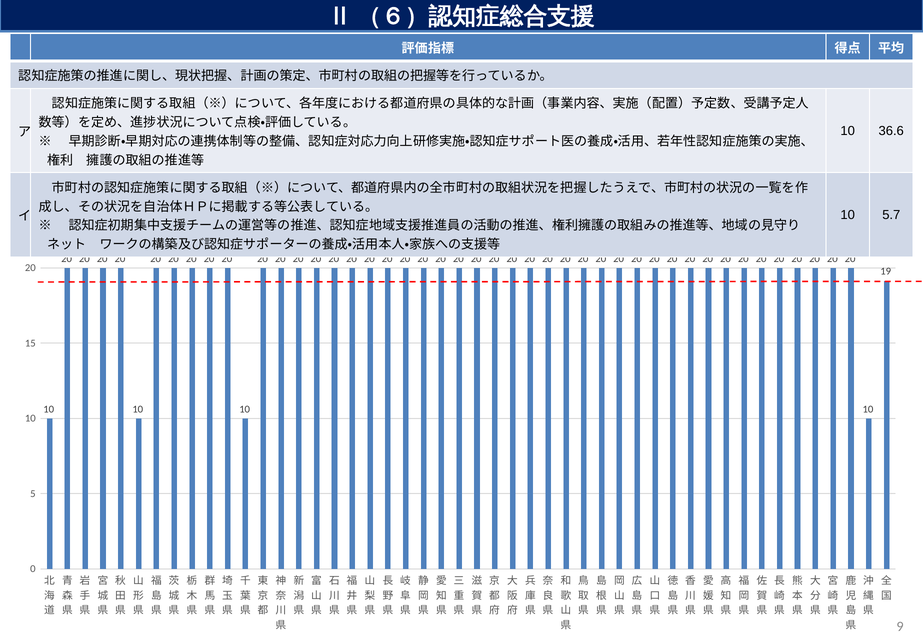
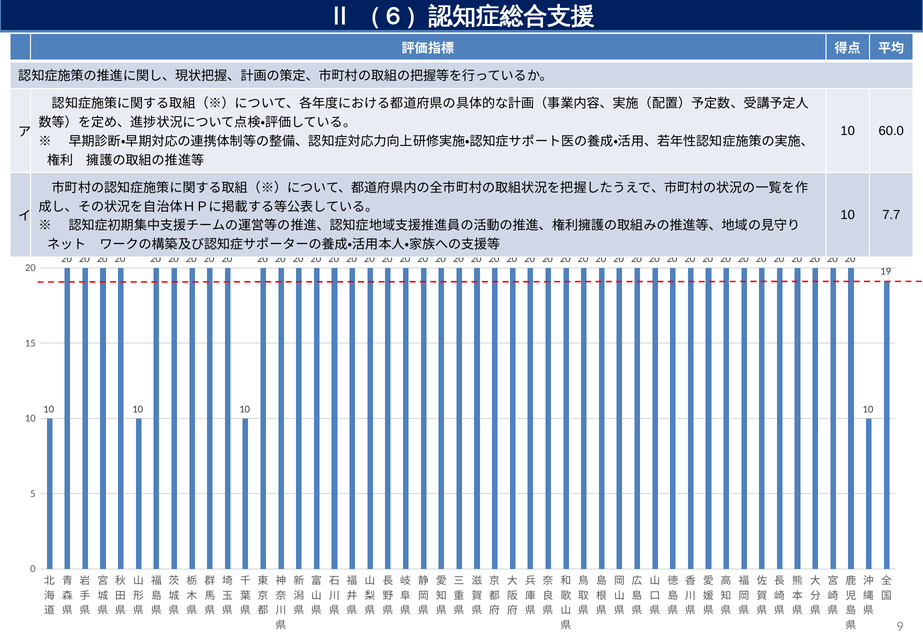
36.6: 36.6 -> 60.0
5.7: 5.7 -> 7.7
